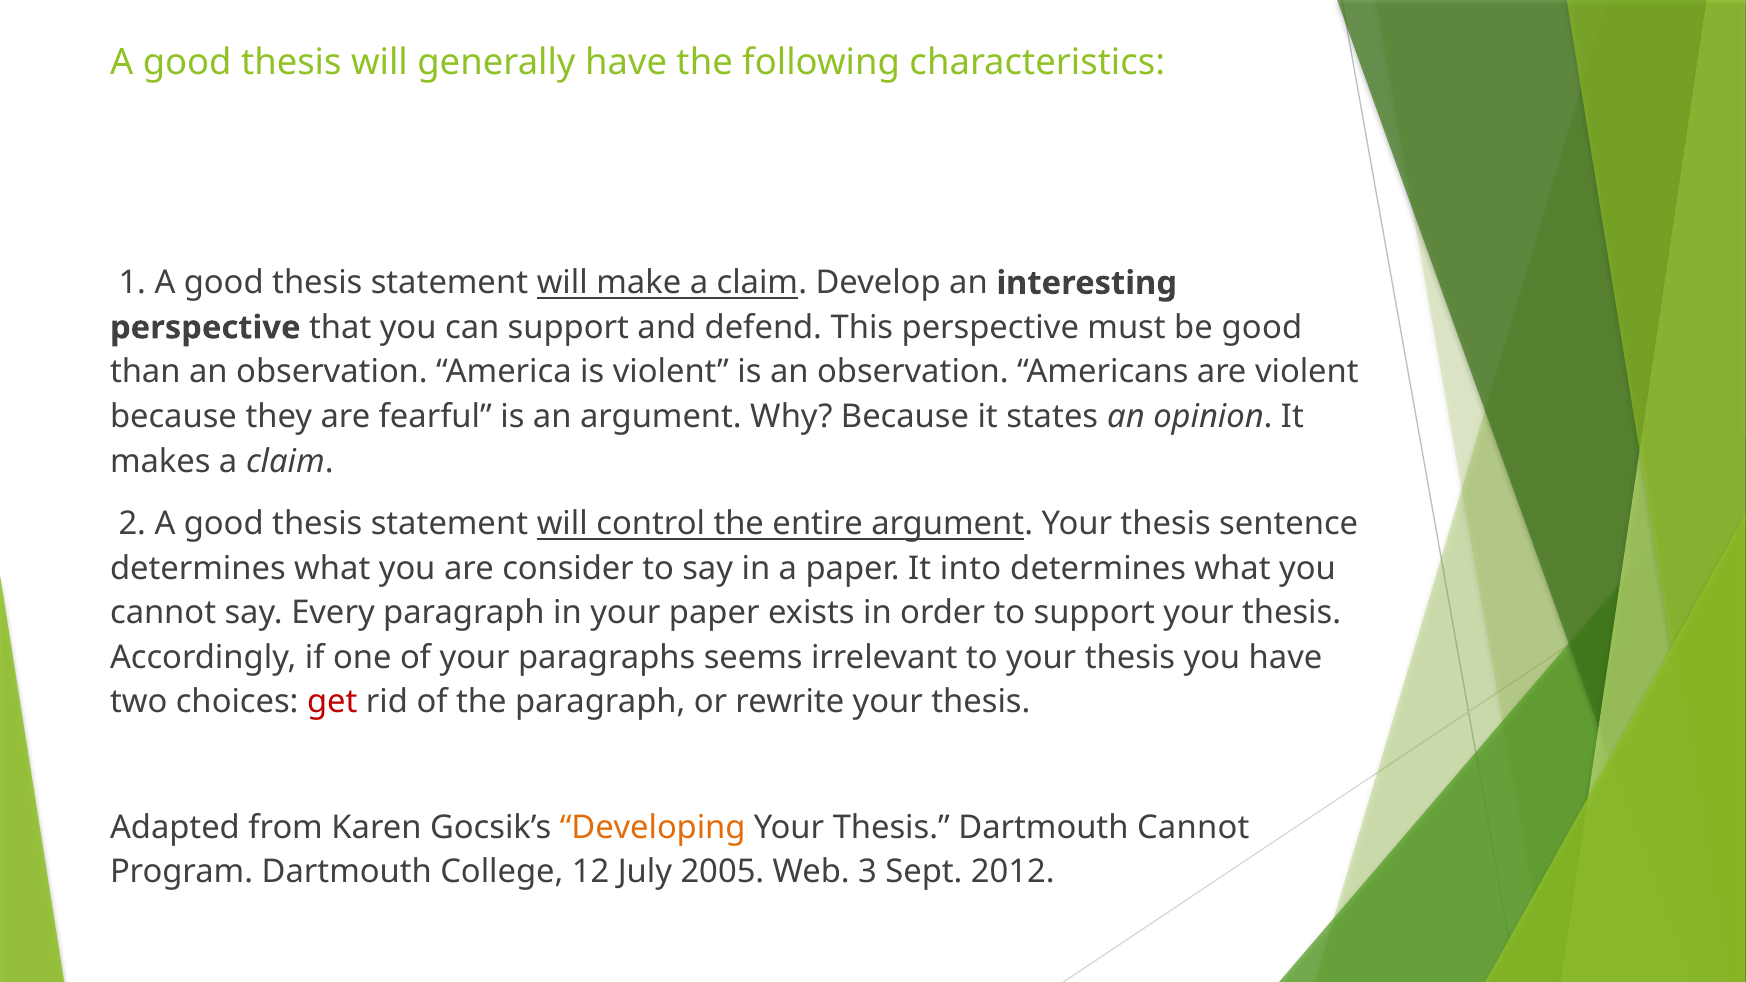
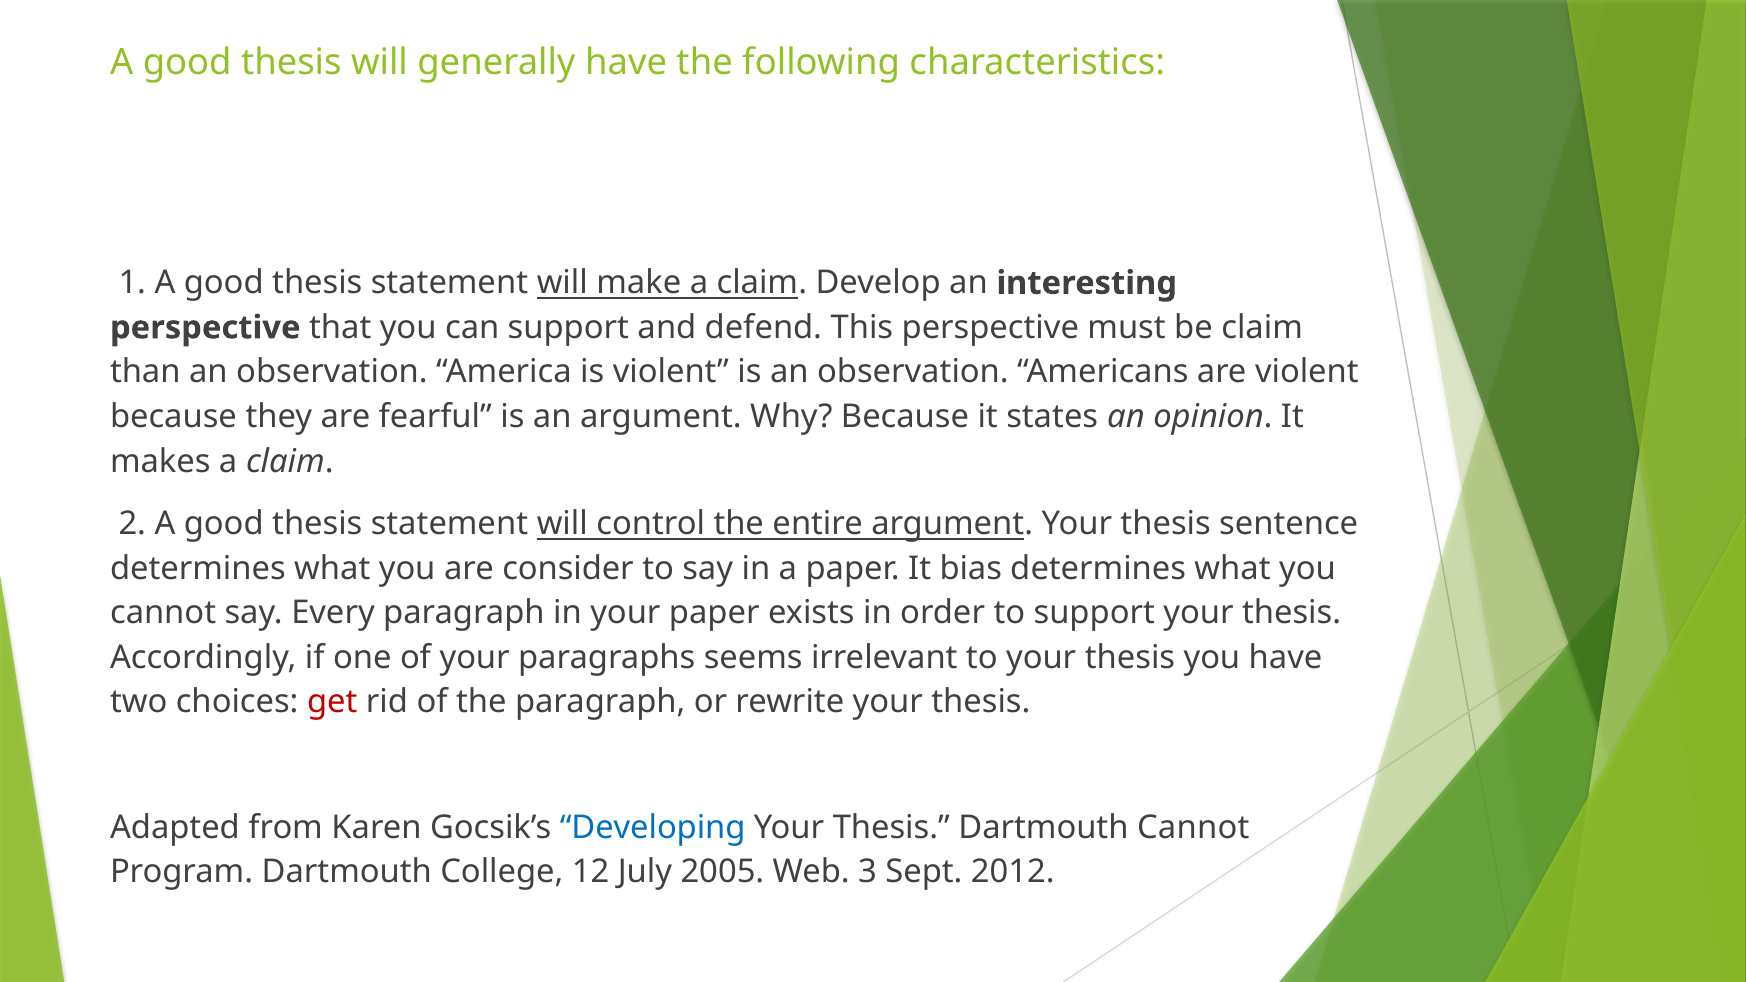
be good: good -> claim
into: into -> bias
Developing colour: orange -> blue
